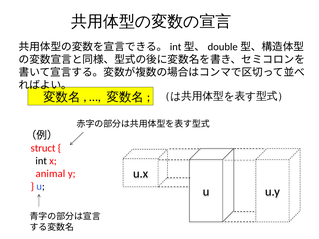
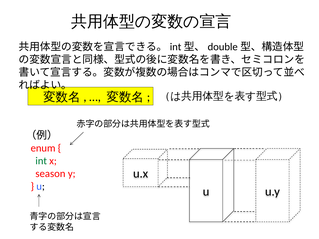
struct: struct -> enum
int colour: black -> green
animal: animal -> season
